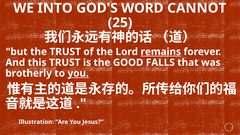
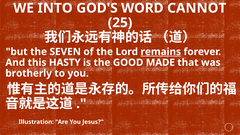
the TRUST: TRUST -> SEVEN
this TRUST: TRUST -> HASTY
FALLS: FALLS -> MADE
you at (78, 73) underline: present -> none
